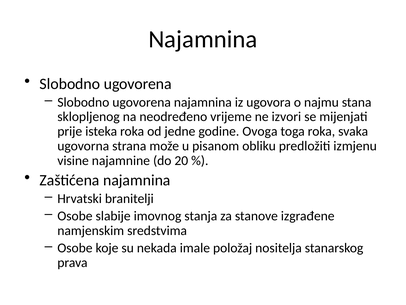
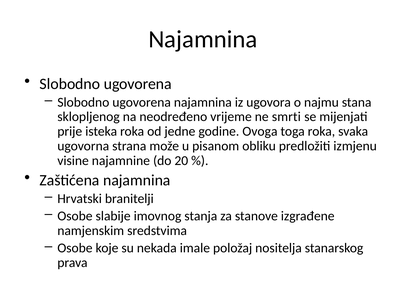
izvori: izvori -> smrti
